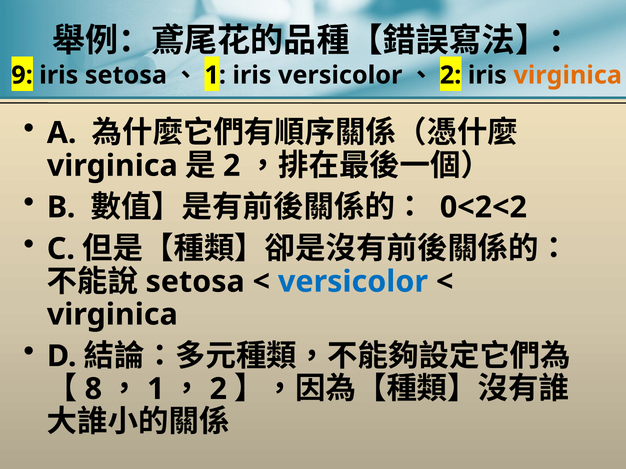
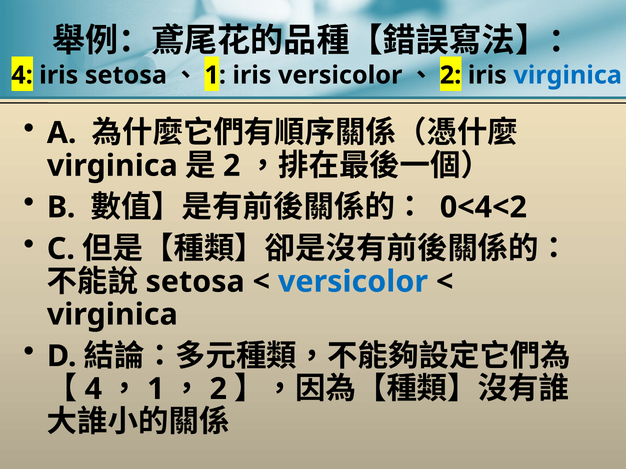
9 at (22, 75): 9 -> 4
virginica at (568, 75) colour: orange -> blue
0<2<2: 0<2<2 -> 0<4<2
8 at (93, 389): 8 -> 4
